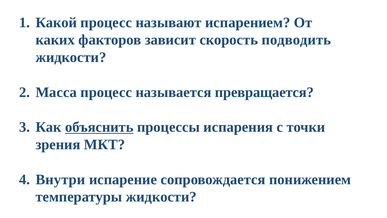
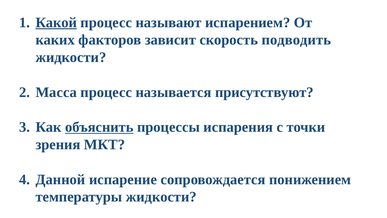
Какой underline: none -> present
превращается: превращается -> присутствуют
Внутри: Внутри -> Данной
